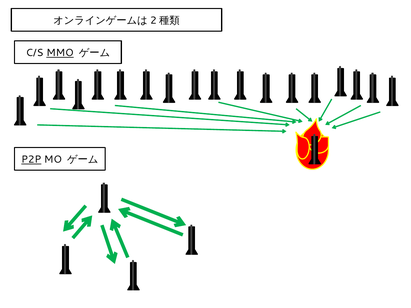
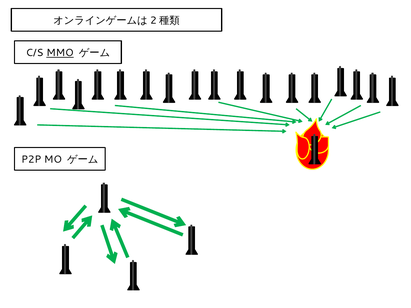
P2P underline: present -> none
